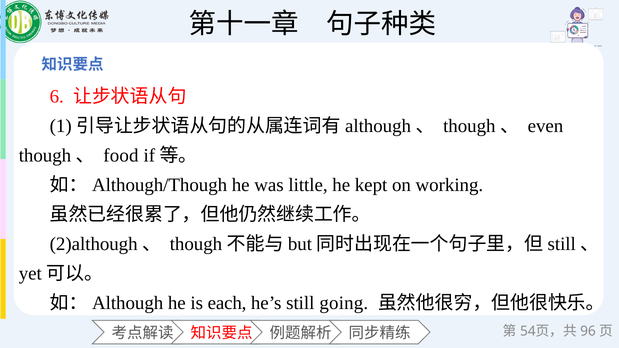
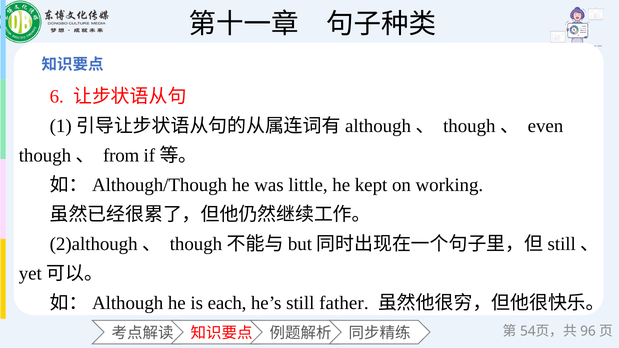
food: food -> from
going: going -> father
